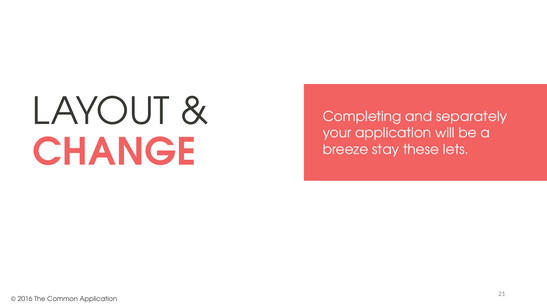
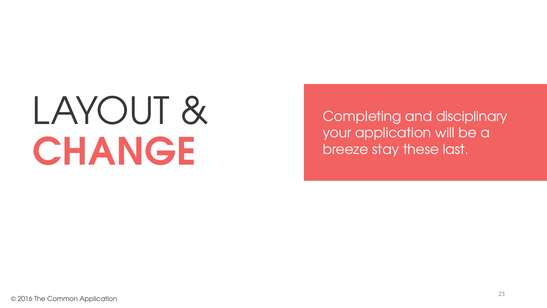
separately: separately -> disciplinary
lets: lets -> last
